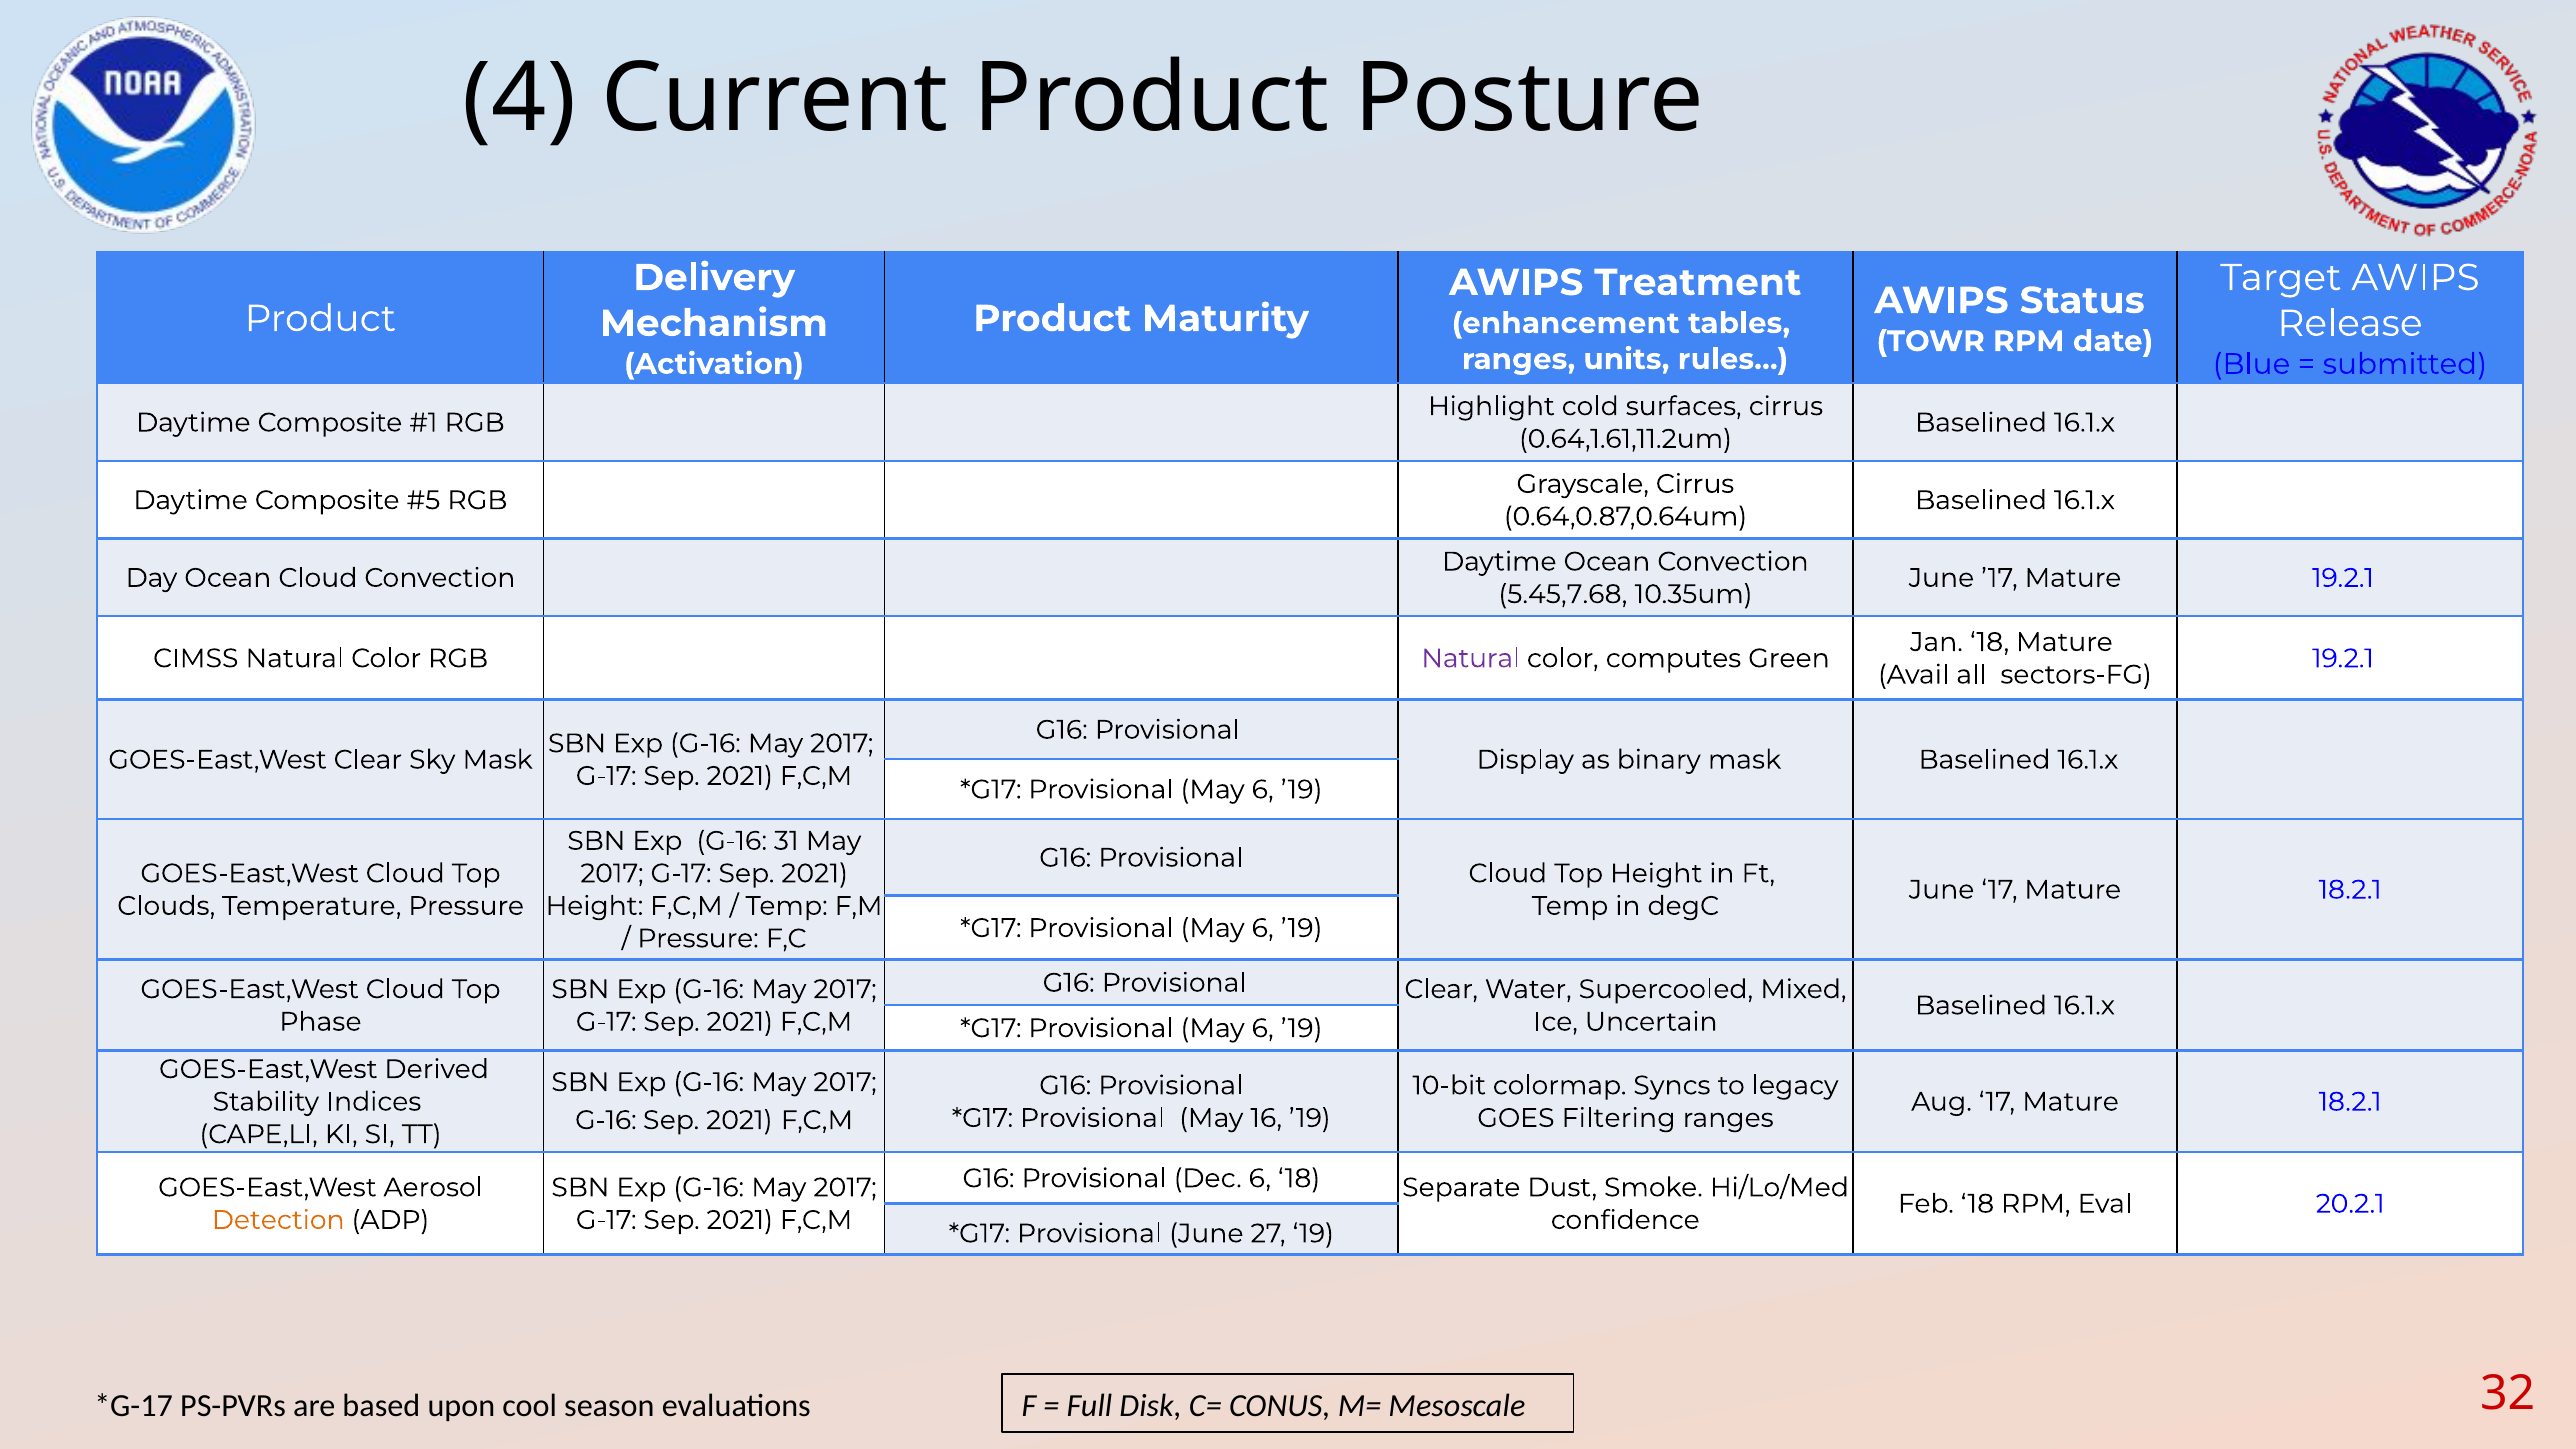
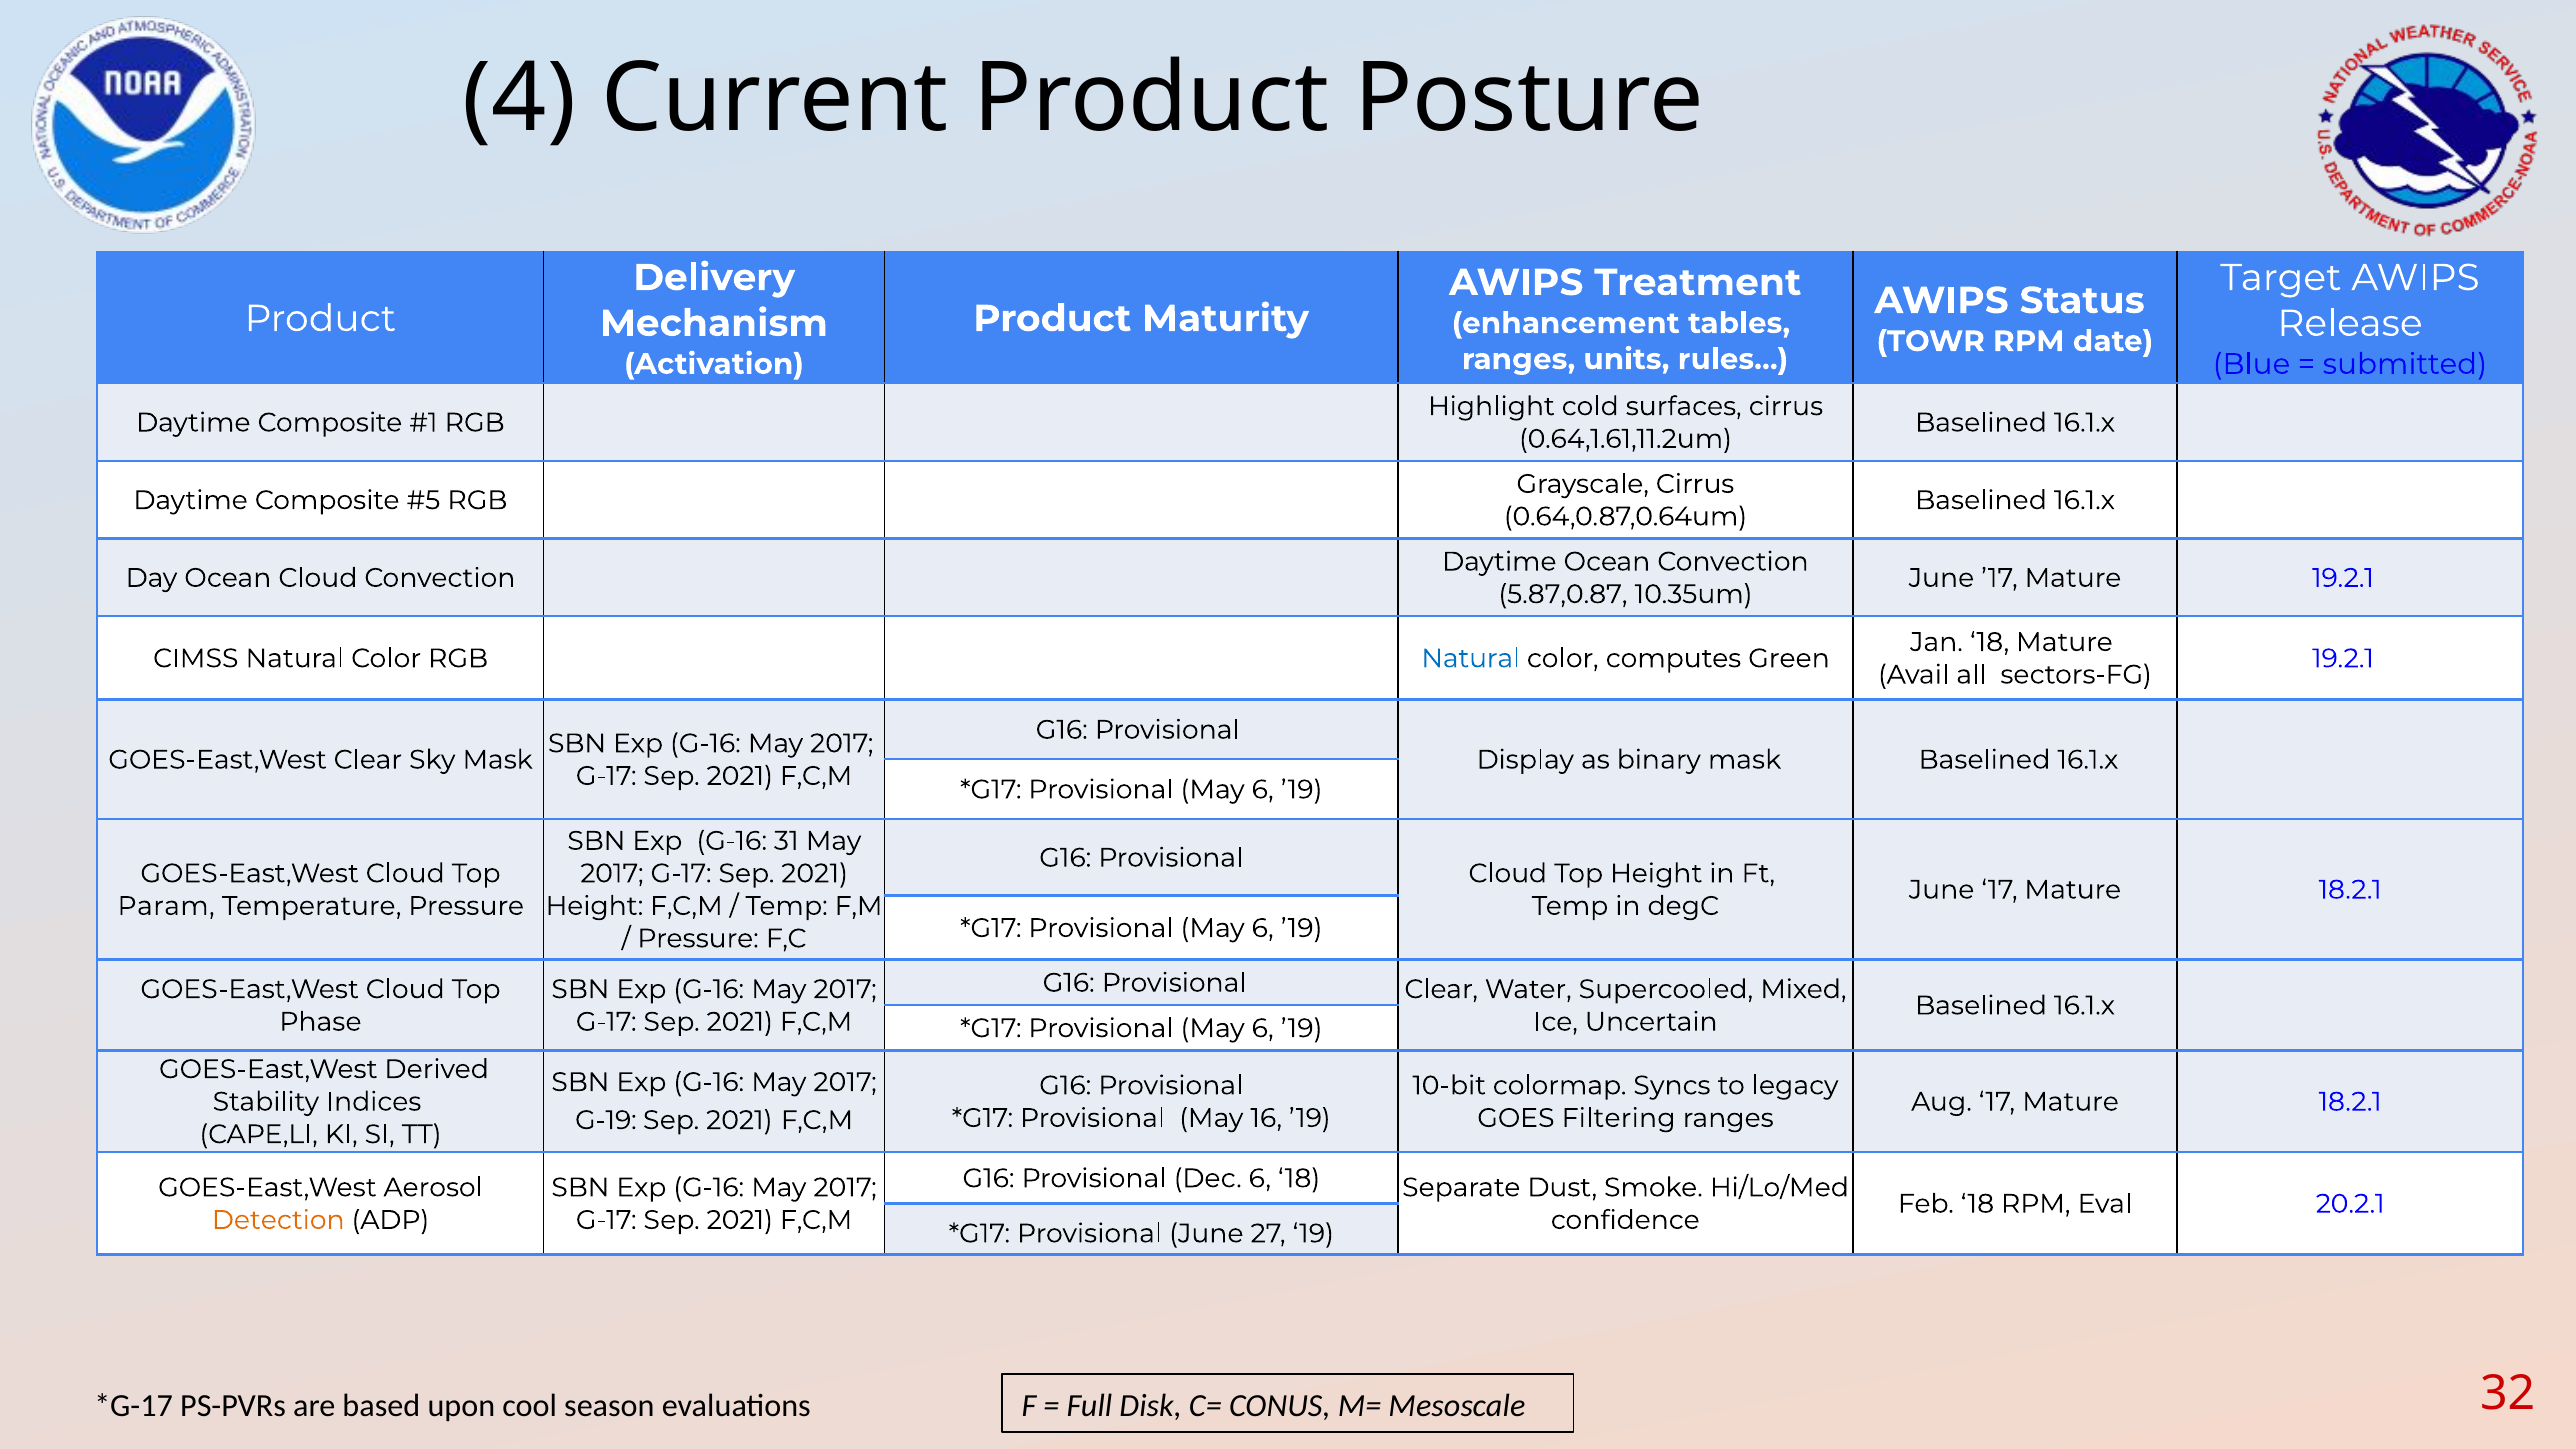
5.45,7.68: 5.45,7.68 -> 5.87,0.87
Natural at (1471, 658) colour: purple -> blue
Clouds: Clouds -> Param
G-16 at (606, 1120): G-16 -> G-19
